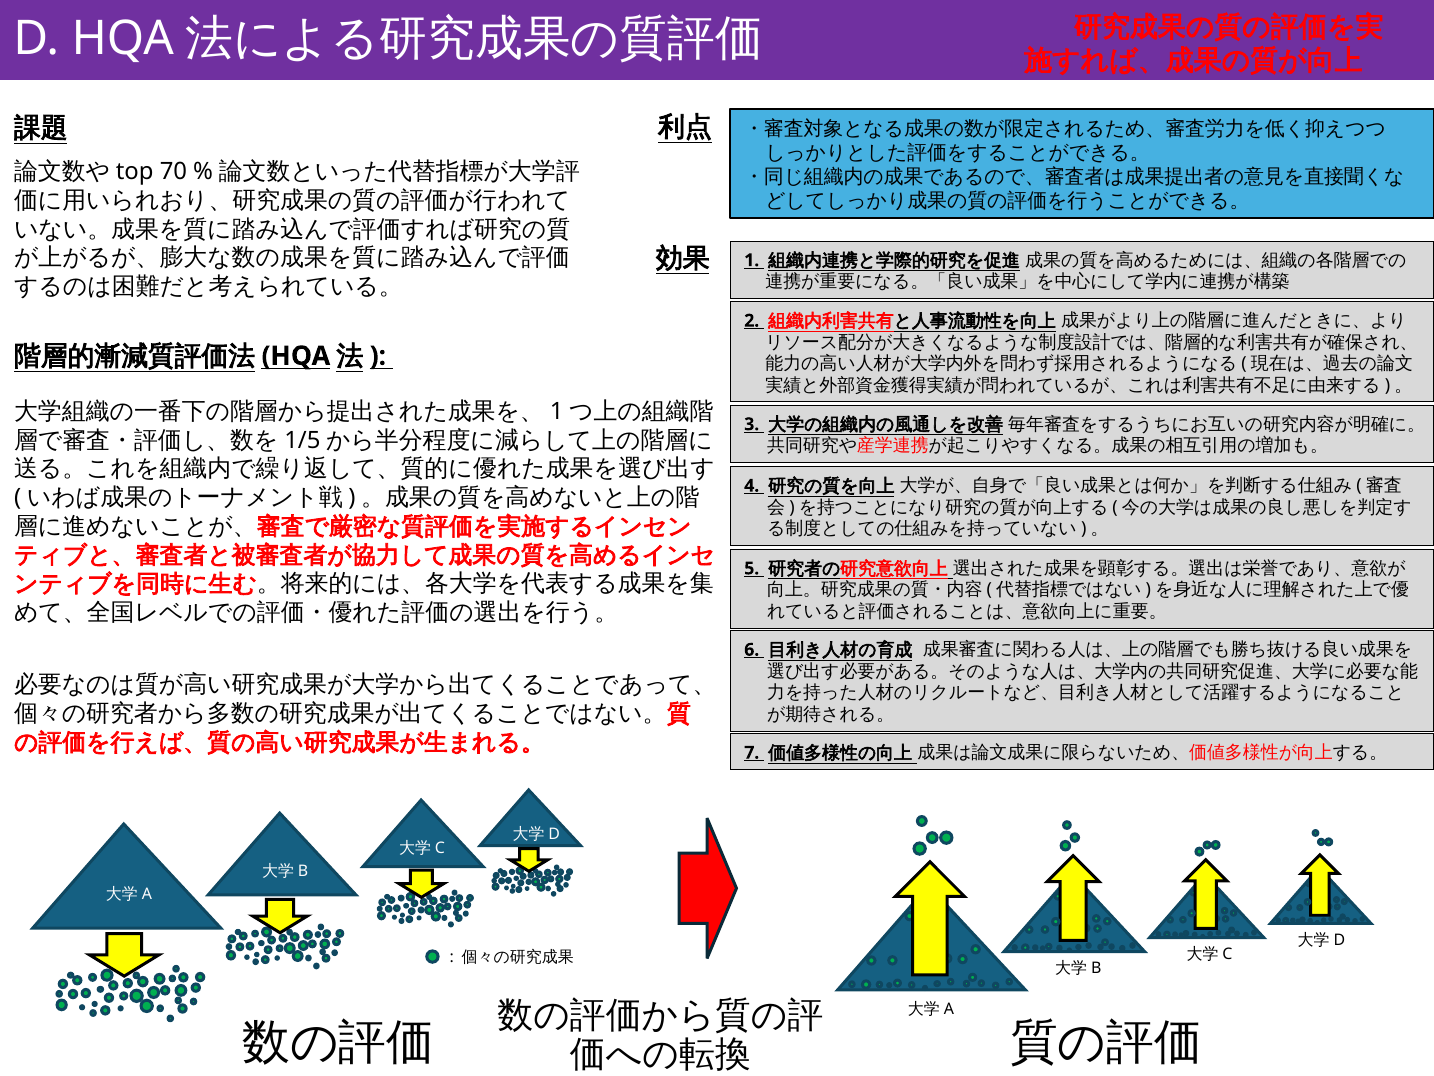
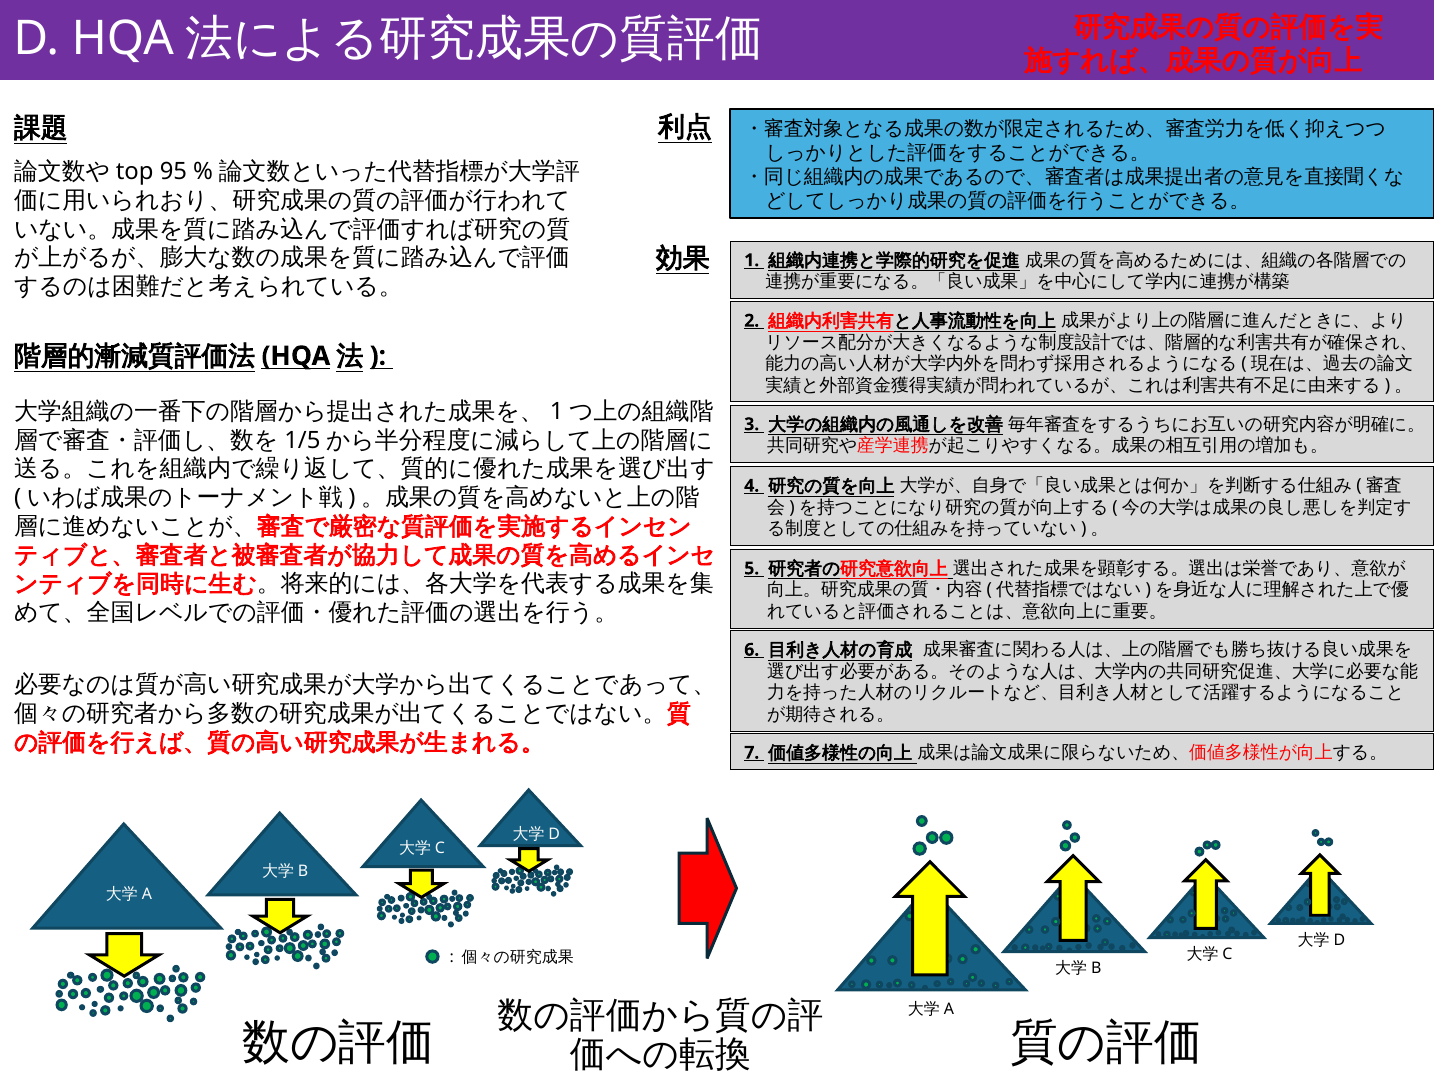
70: 70 -> 95
